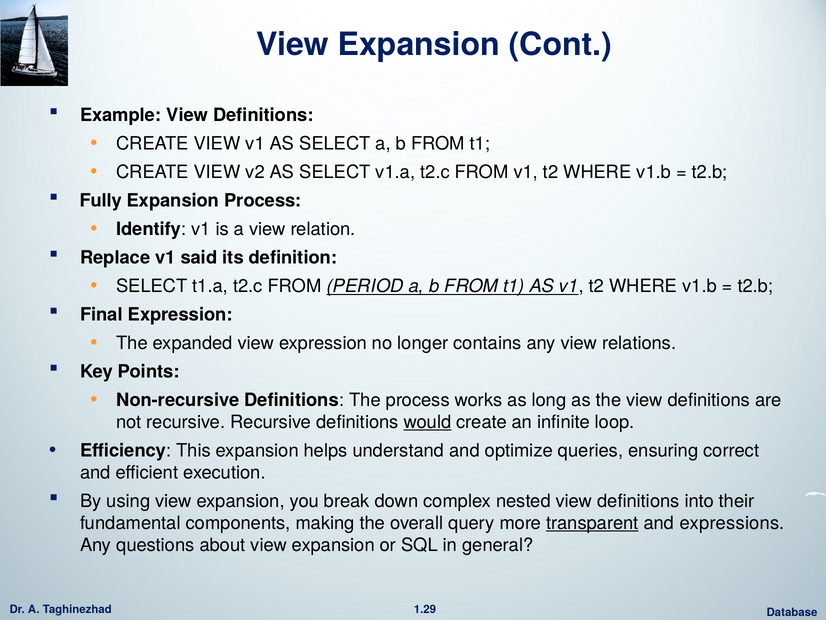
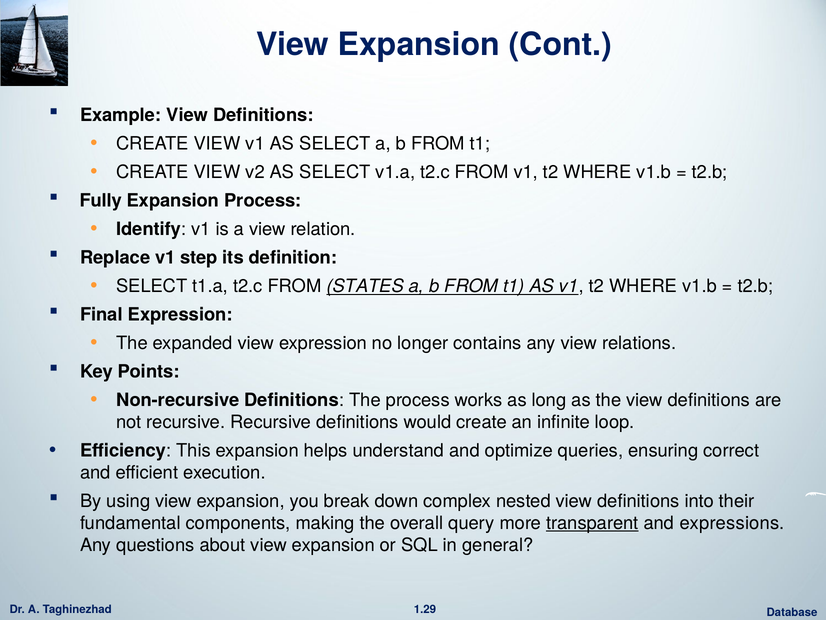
said: said -> step
PERIOD: PERIOD -> STATES
would underline: present -> none
